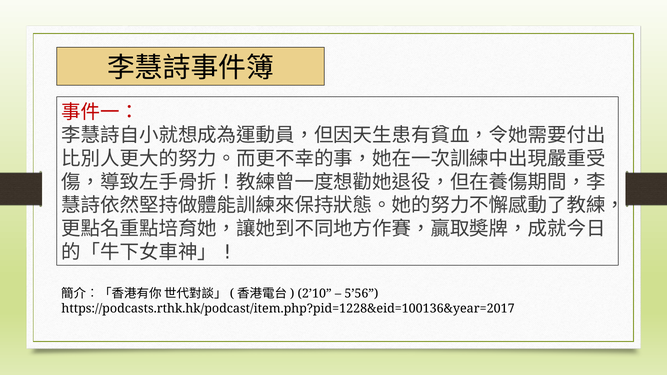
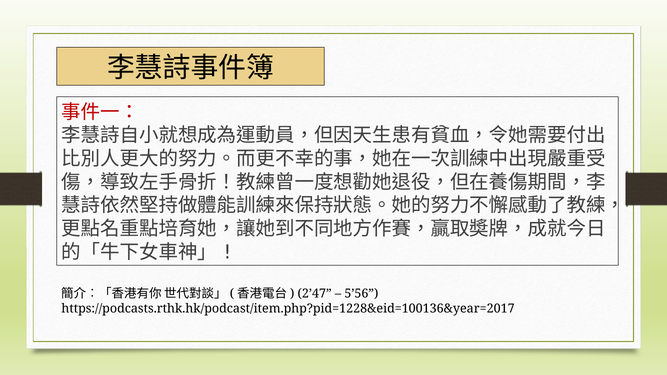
2’10: 2’10 -> 2’47
